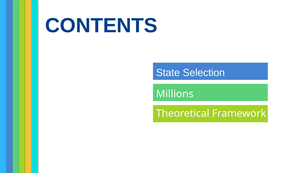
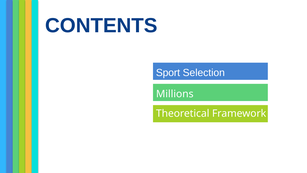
State: State -> Sport
